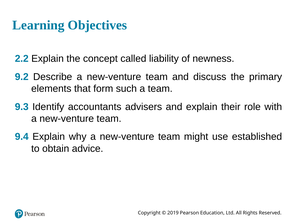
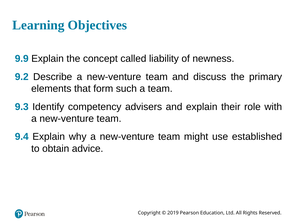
2.2: 2.2 -> 9.9
accountants: accountants -> competency
